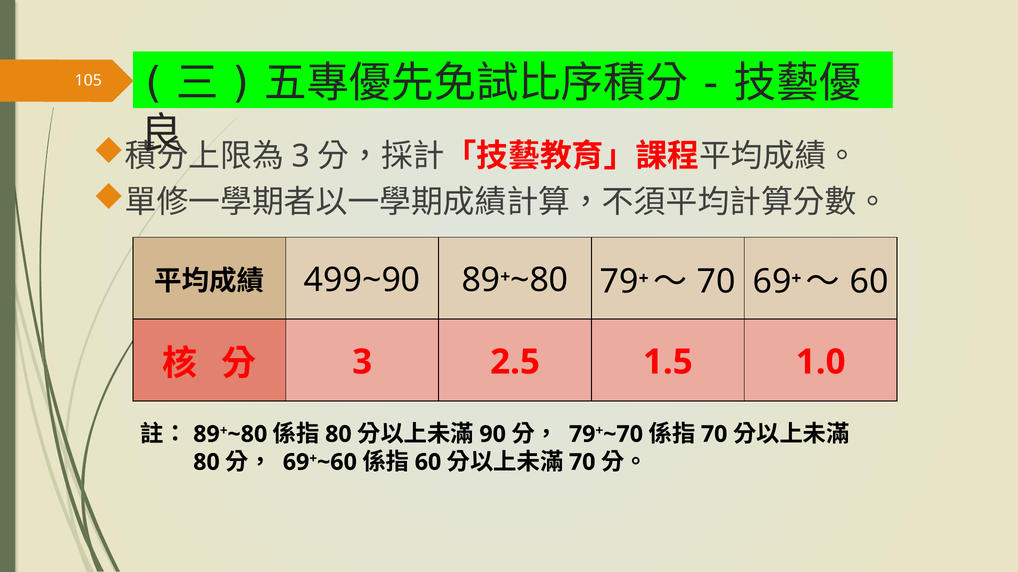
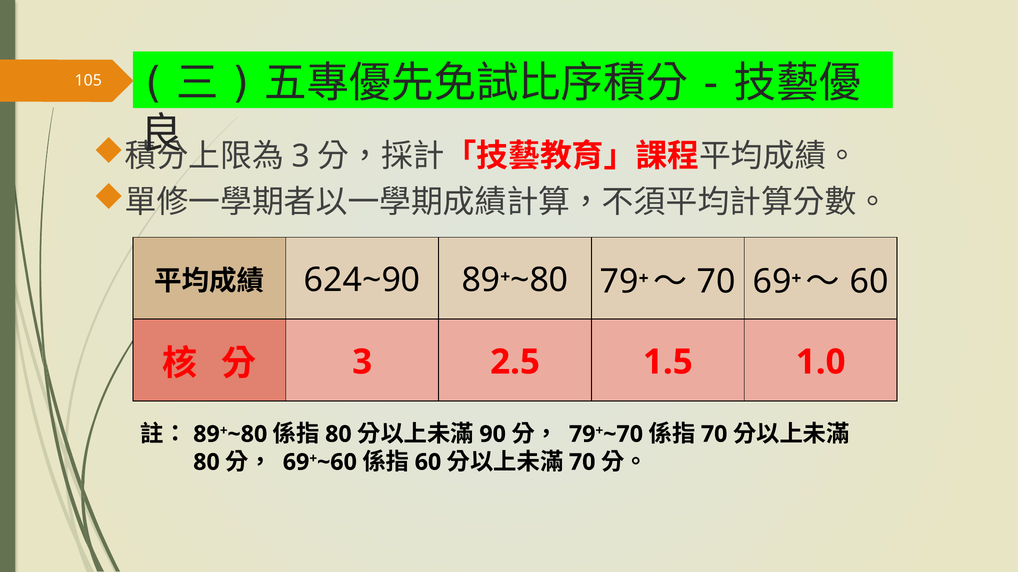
499~90: 499~90 -> 624~90
